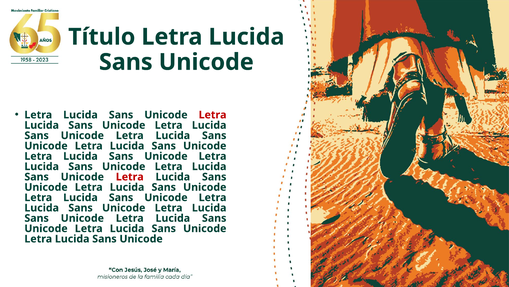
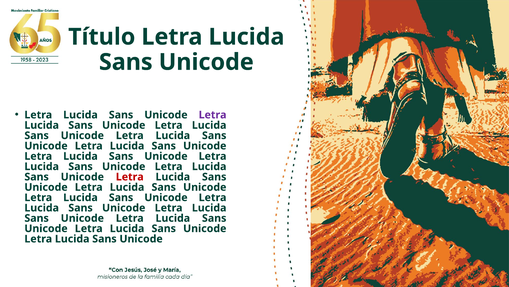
Letra at (213, 115) colour: red -> purple
